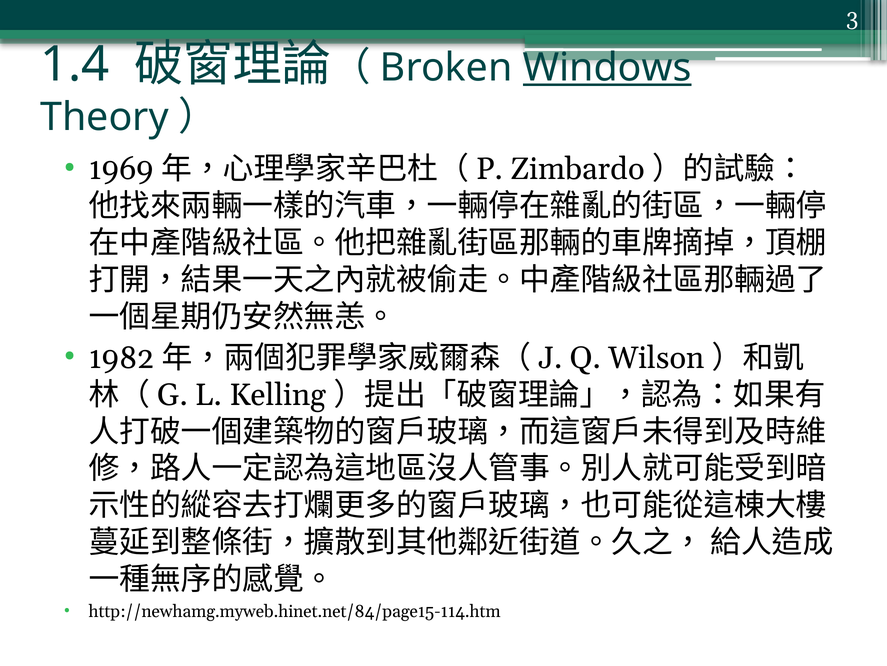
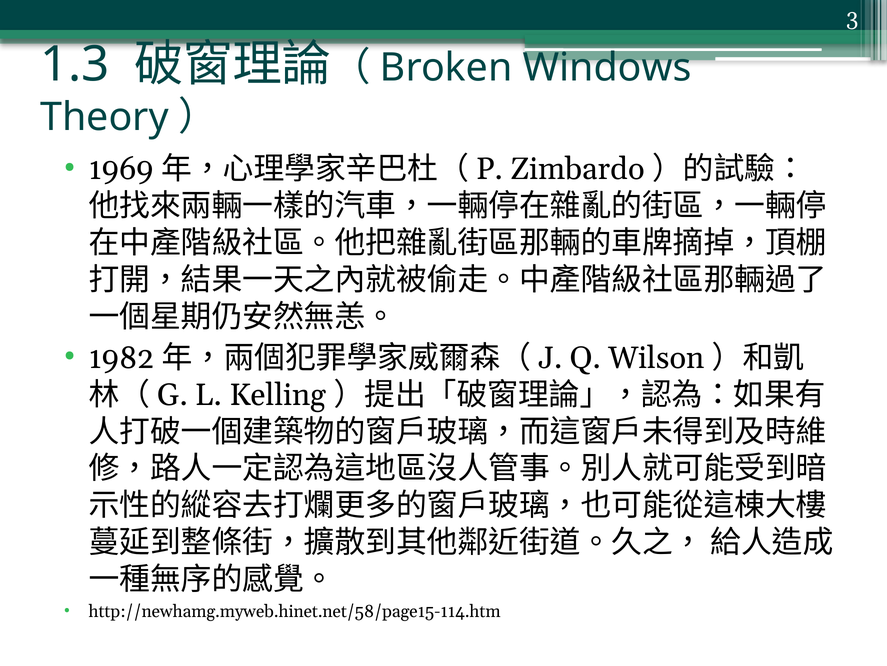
1.4: 1.4 -> 1.3
Windows underline: present -> none
http://newhamg.myweb.hinet.net/84/page15-114.htm: http://newhamg.myweb.hinet.net/84/page15-114.htm -> http://newhamg.myweb.hinet.net/58/page15-114.htm
